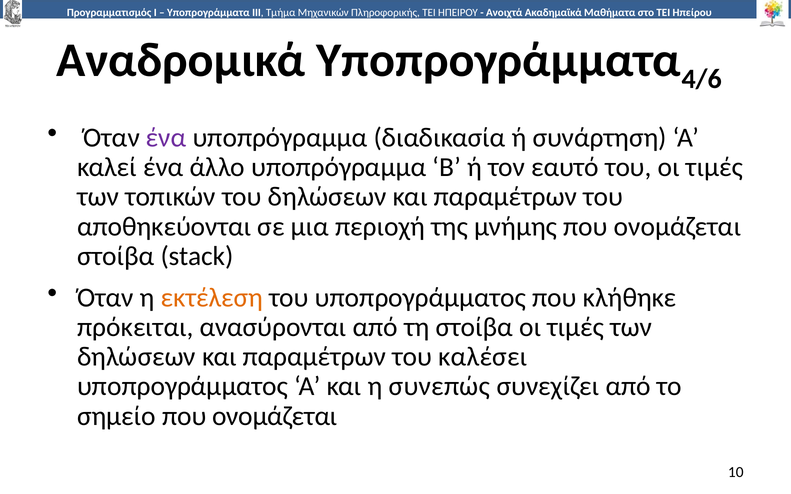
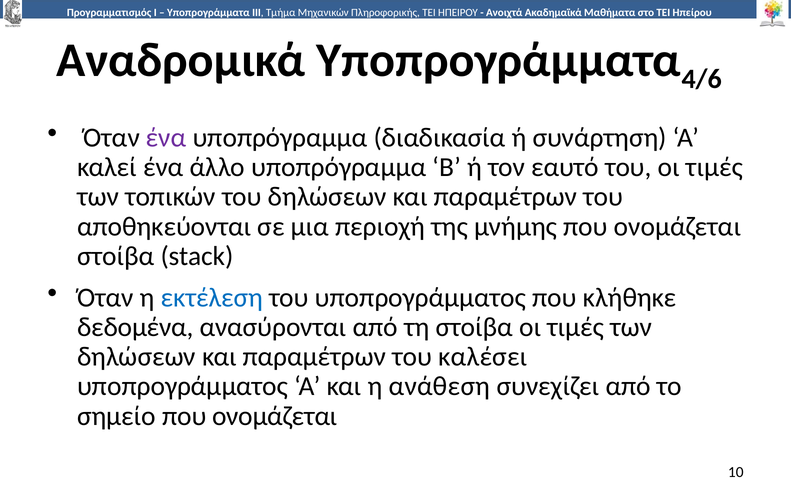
εκτέλεση colour: orange -> blue
πρόκειται: πρόκειται -> δεδομένα
συνεπώς: συνεπώς -> ανάθεση
